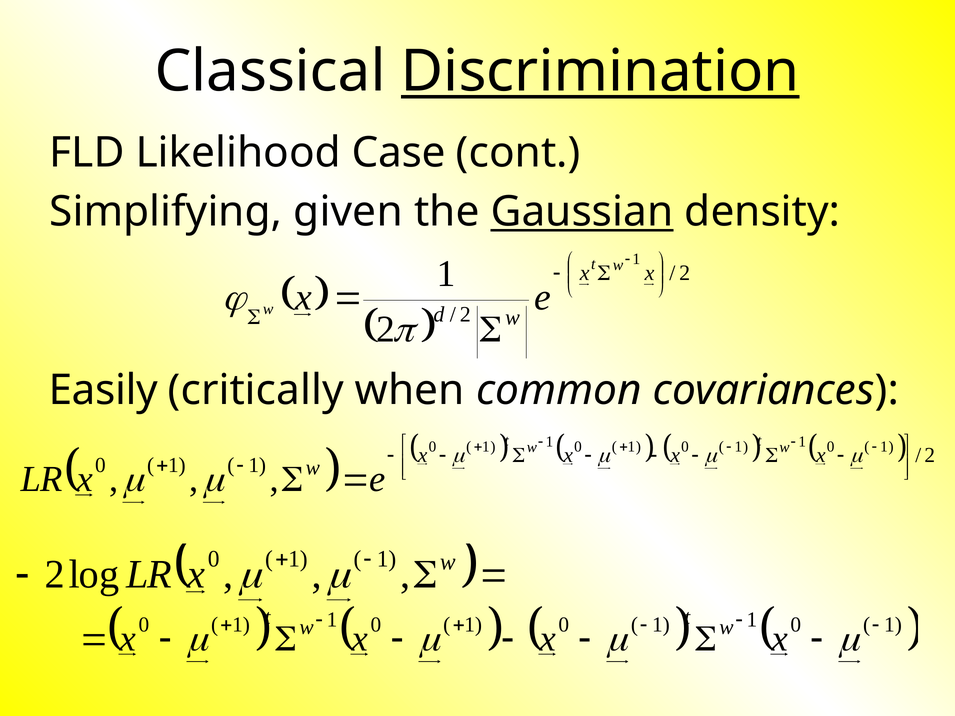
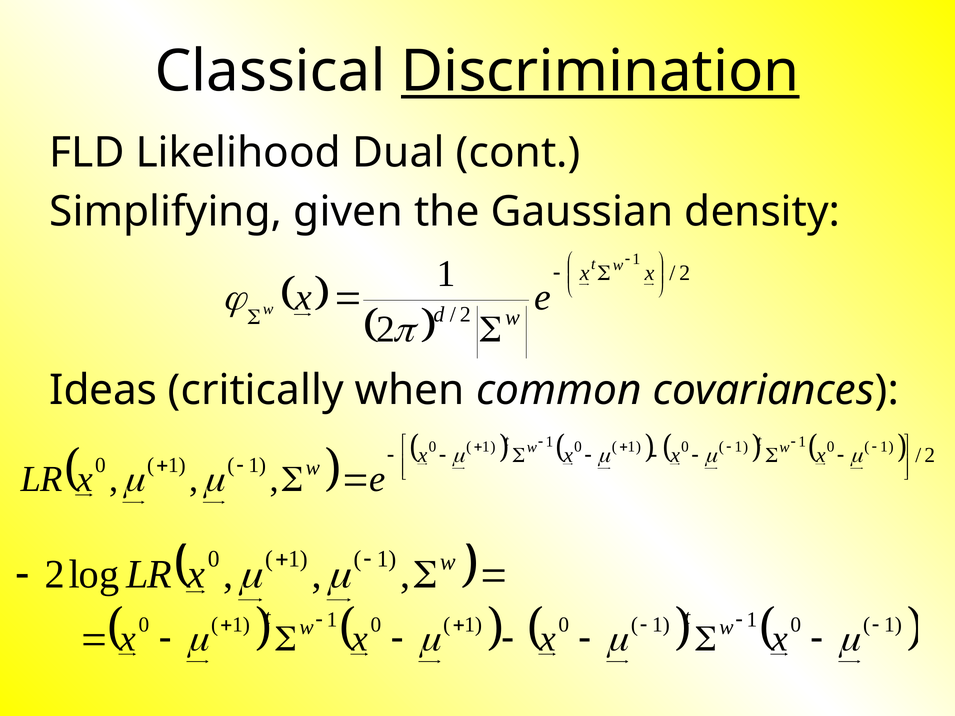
Case: Case -> Dual
Gaussian underline: present -> none
Easily: Easily -> Ideas
